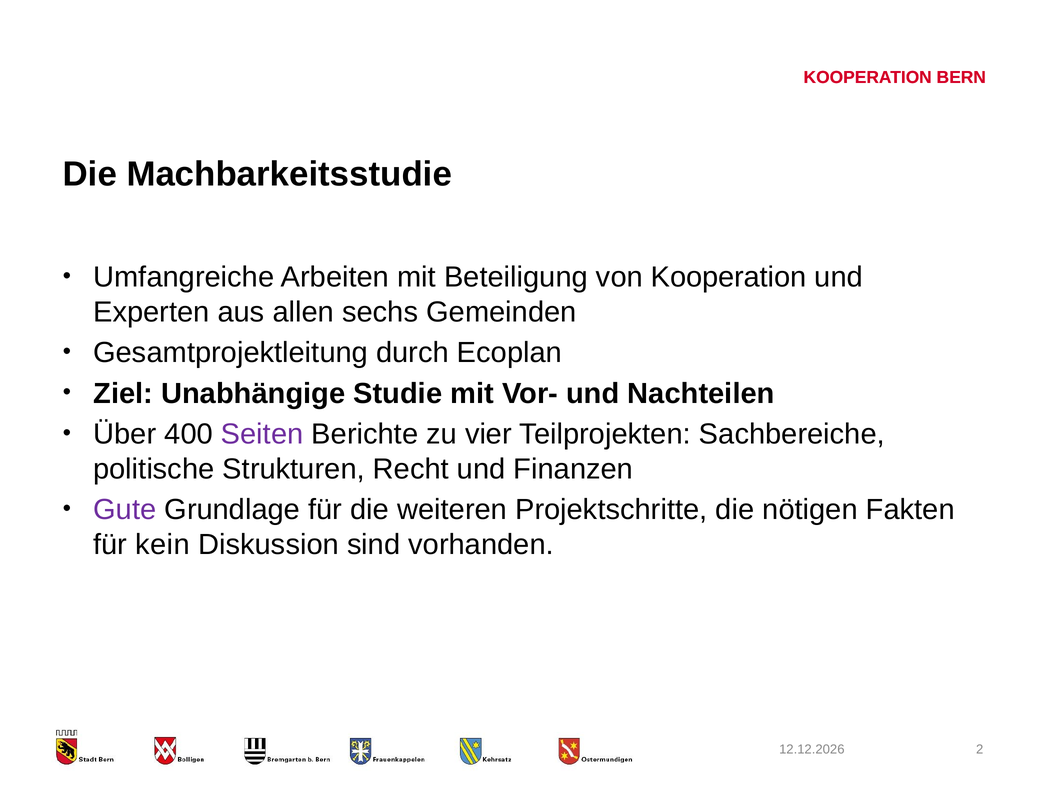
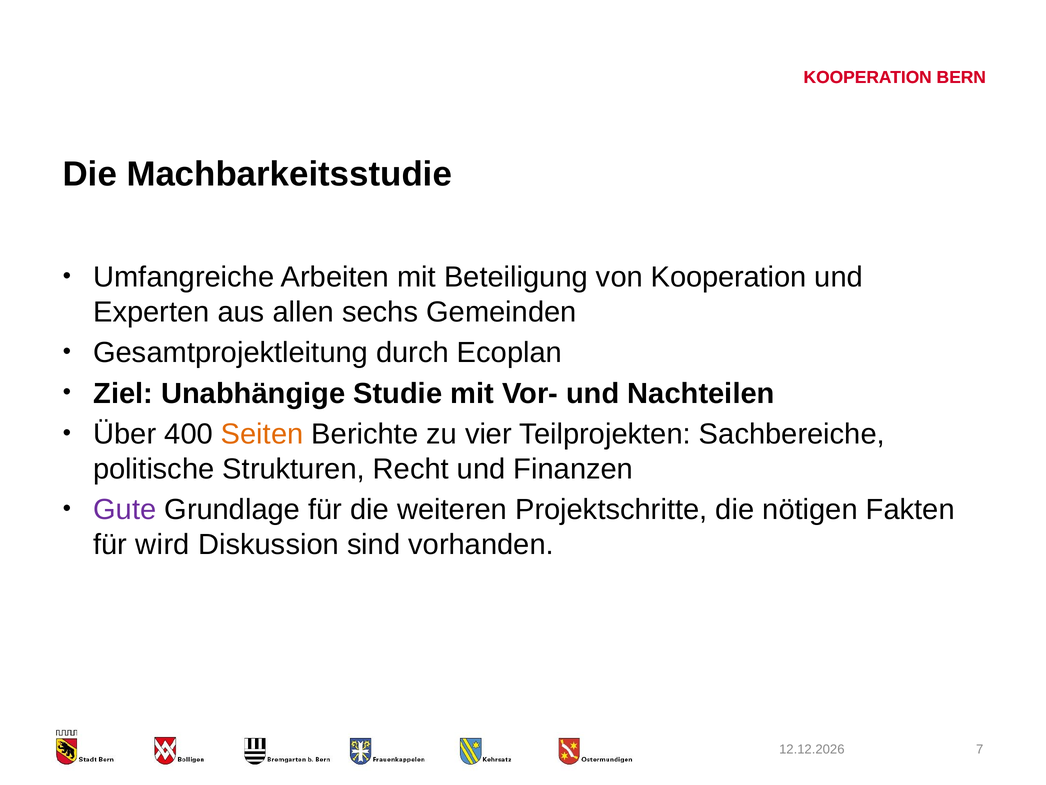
Seiten colour: purple -> orange
kein: kein -> wird
2: 2 -> 7
